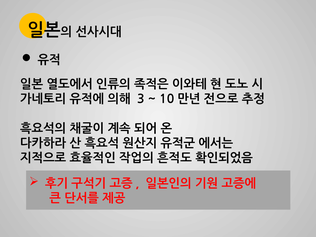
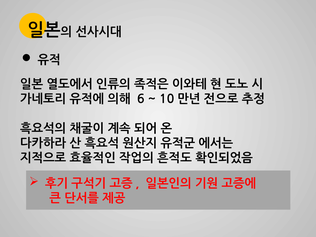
3: 3 -> 6
